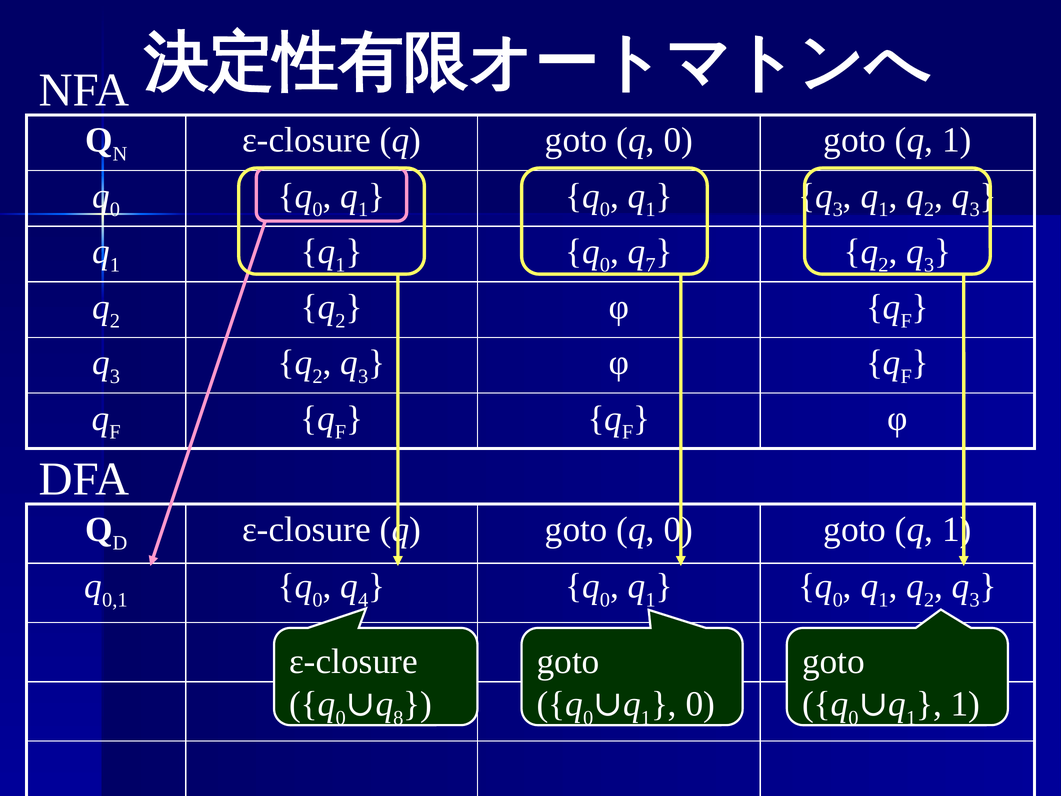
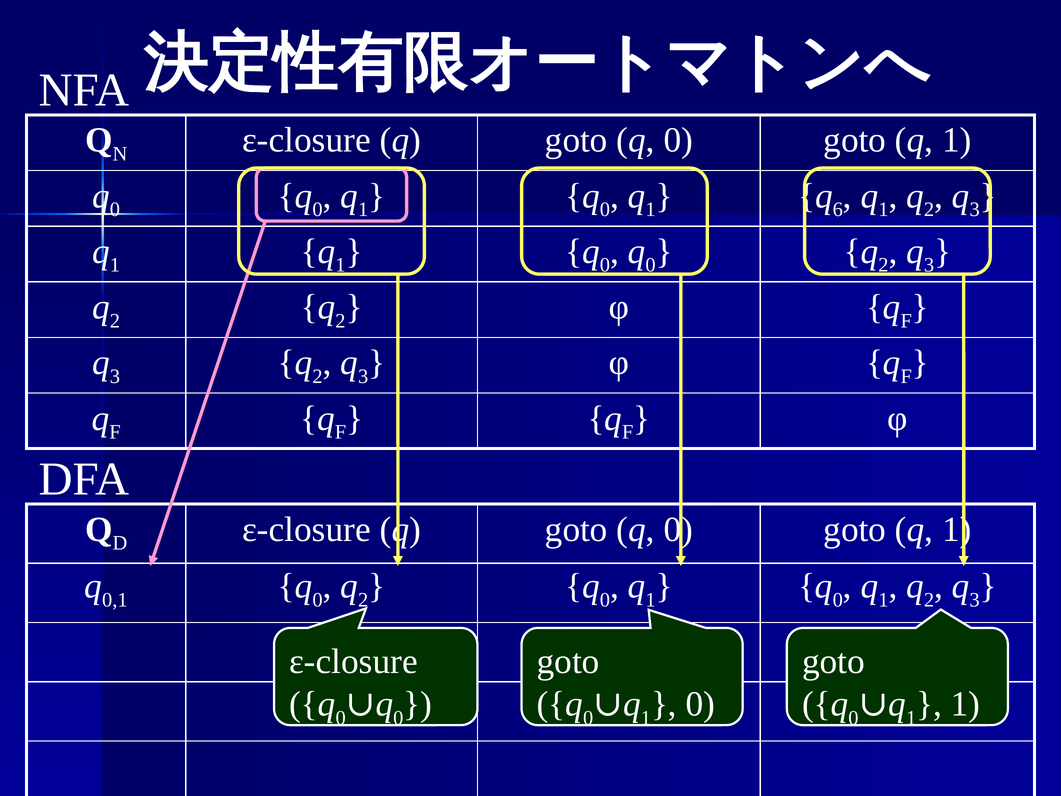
3 at (838, 210): 3 -> 6
7 at (651, 265): 7 -> 0
4 at (363, 600): 4 -> 2
8 at (398, 718): 8 -> 0
